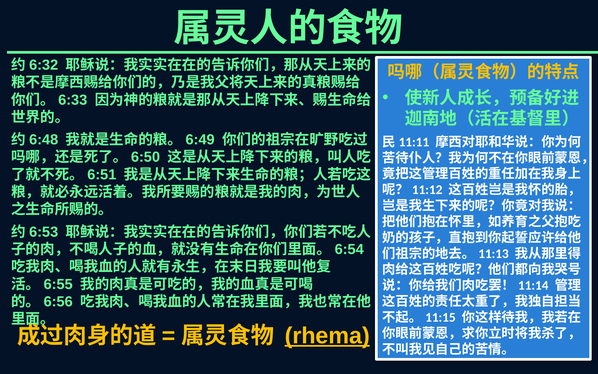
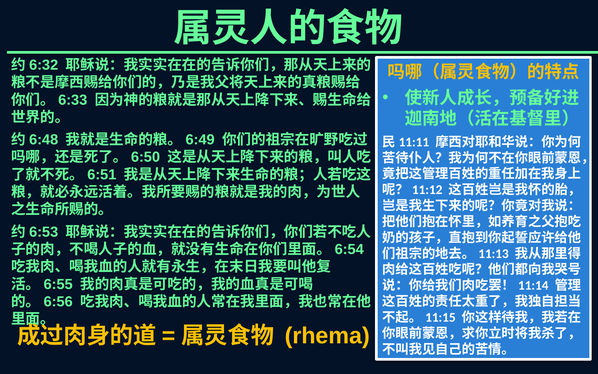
rhema underline: present -> none
